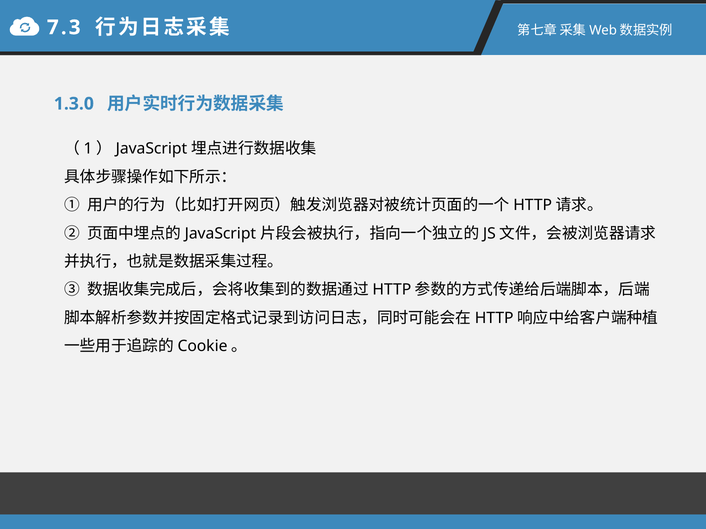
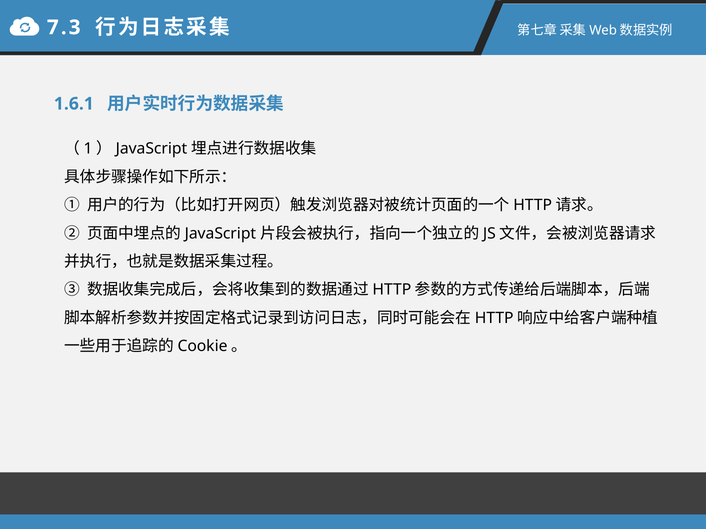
1.3.0: 1.3.0 -> 1.6.1
